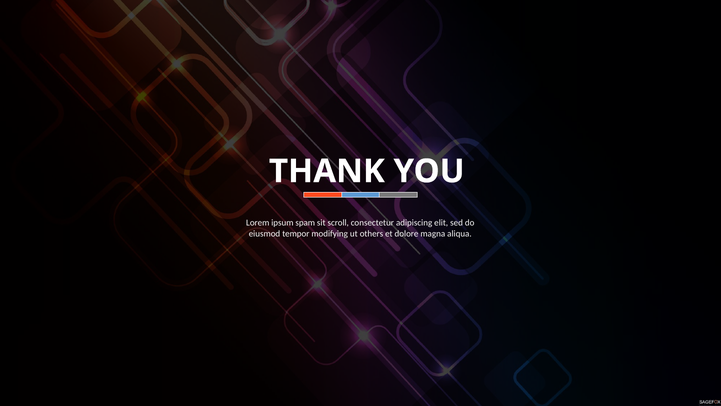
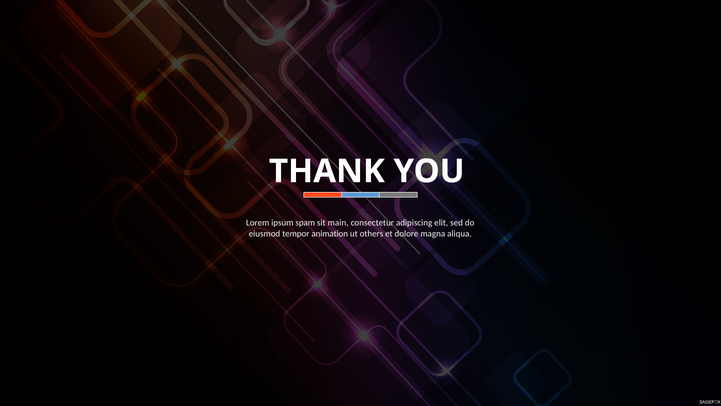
scroll: scroll -> main
modifying: modifying -> animation
